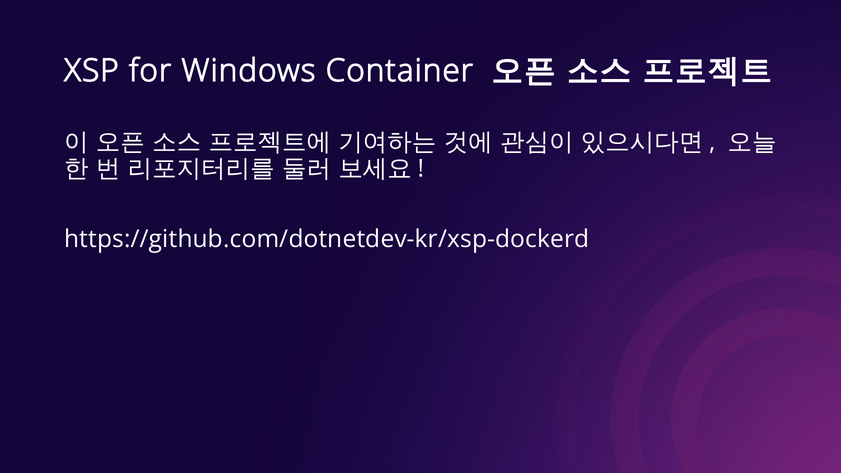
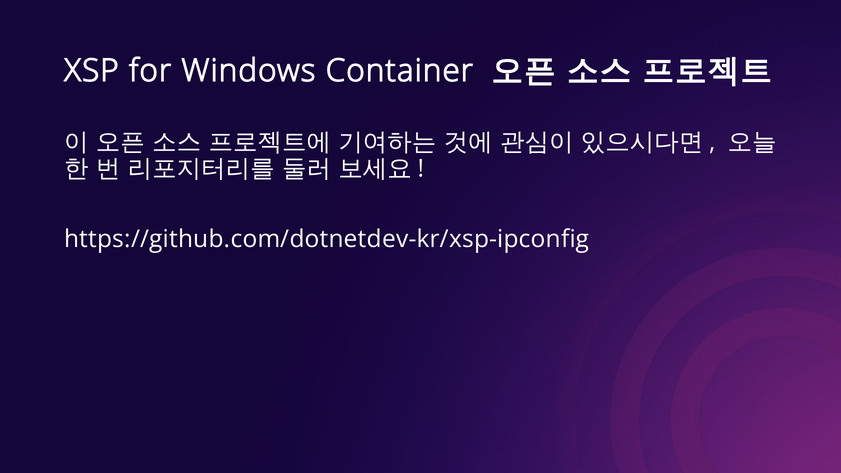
https://github.com/dotnetdev-kr/xsp-dockerd: https://github.com/dotnetdev-kr/xsp-dockerd -> https://github.com/dotnetdev-kr/xsp-ipconfig
